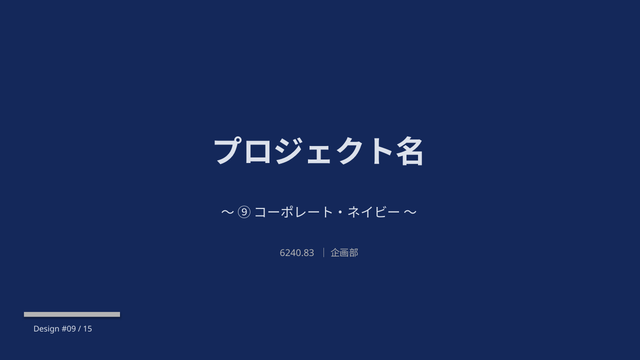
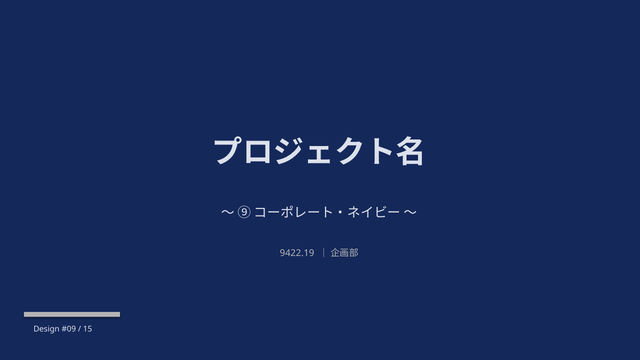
6240.83: 6240.83 -> 9422.19
